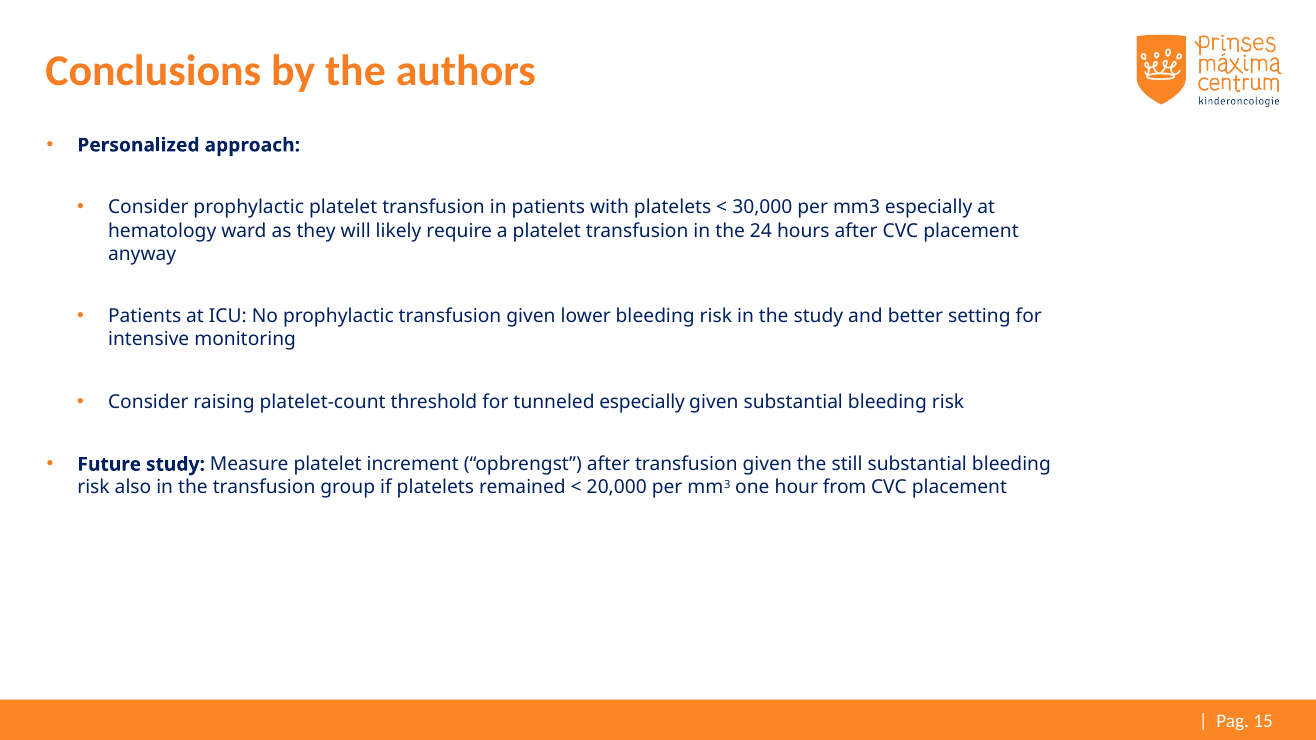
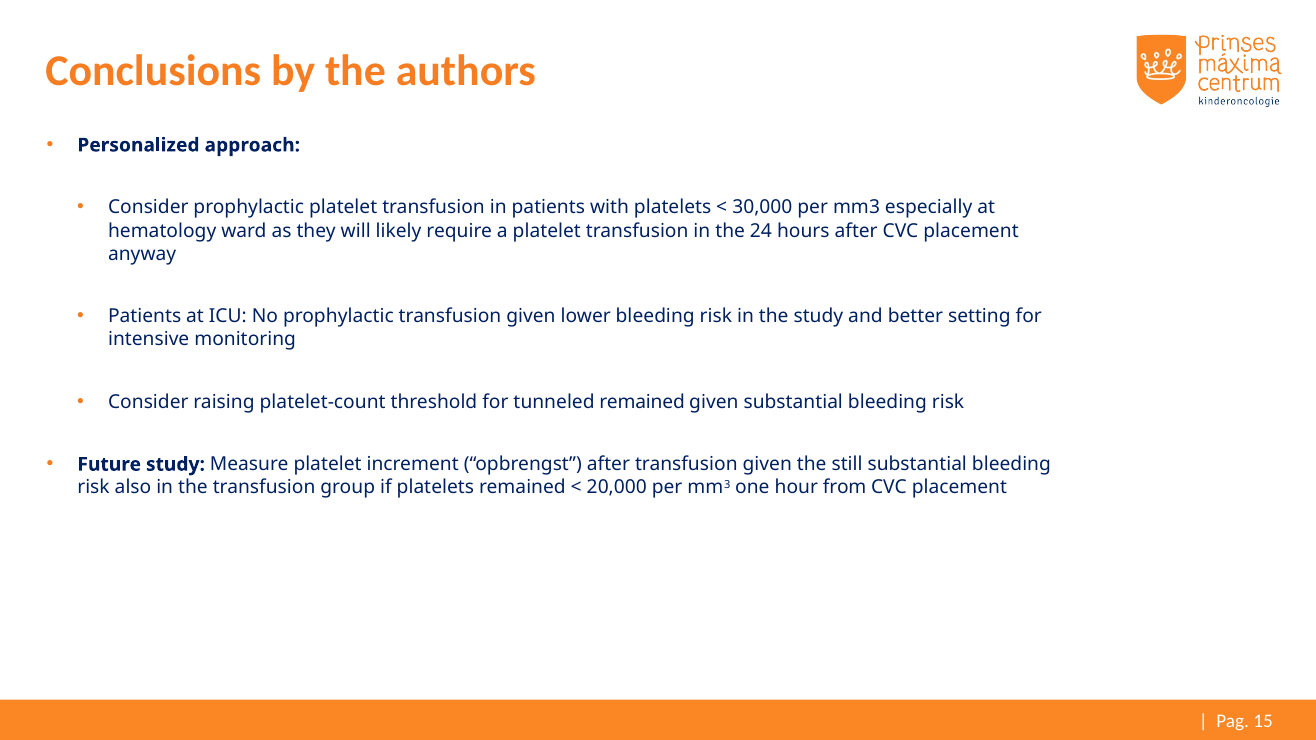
tunneled especially: especially -> remained
